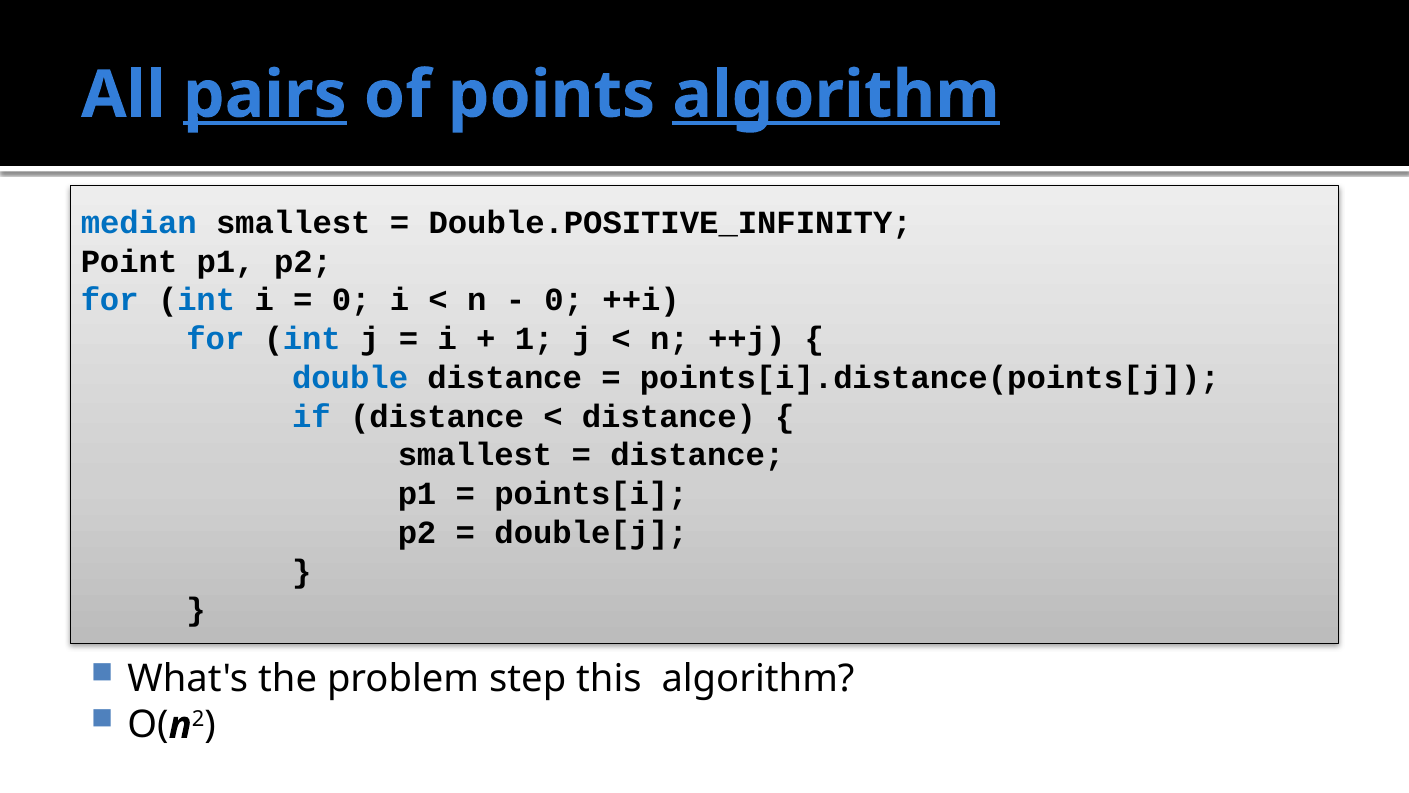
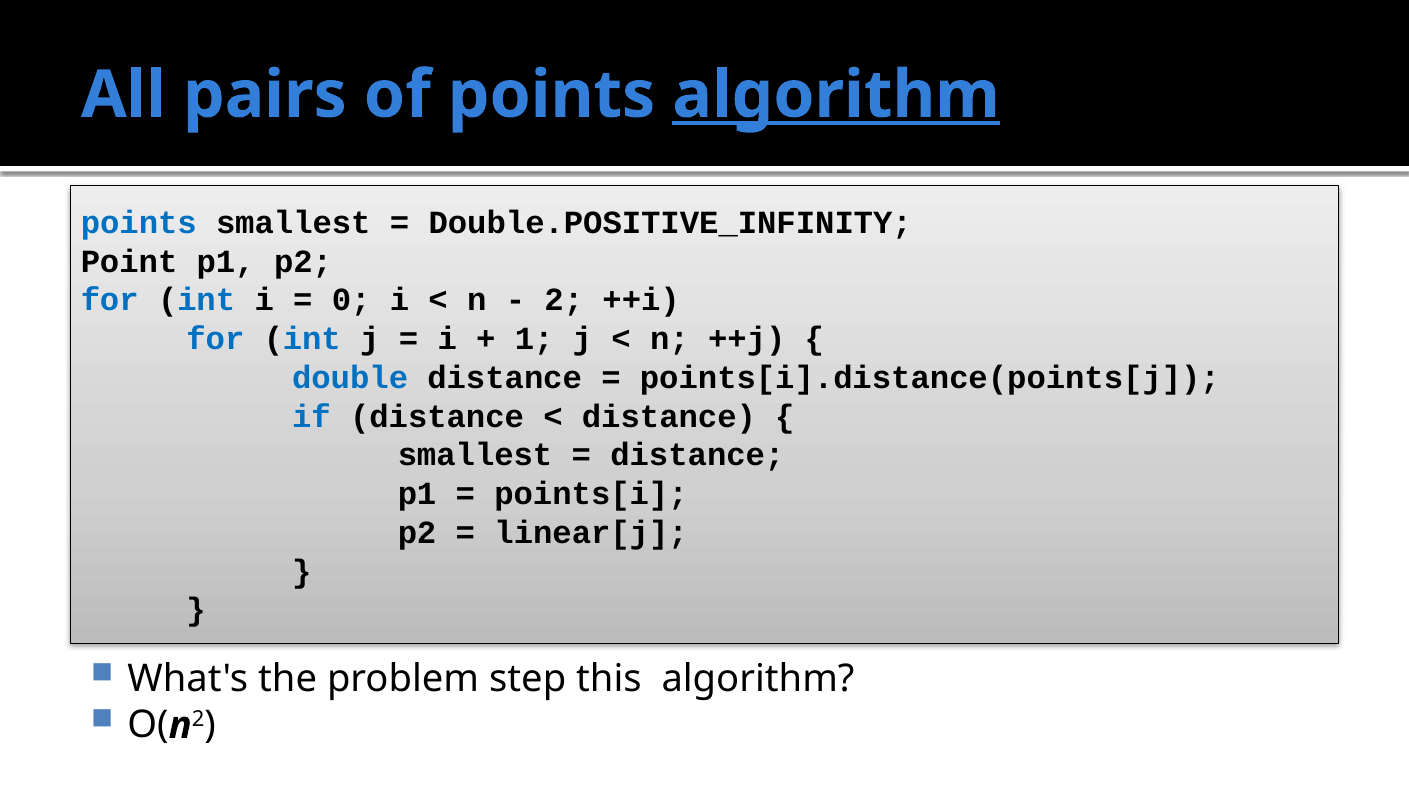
pairs underline: present -> none
median at (139, 222): median -> points
0 at (564, 300): 0 -> 2
double[j: double[j -> linear[j
